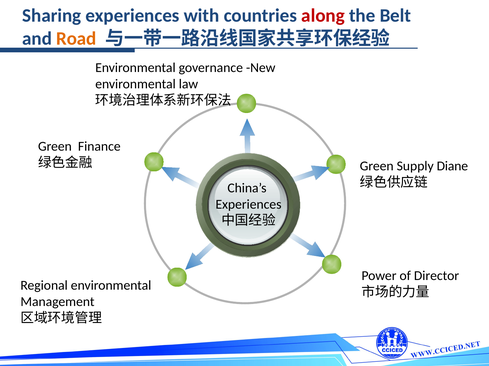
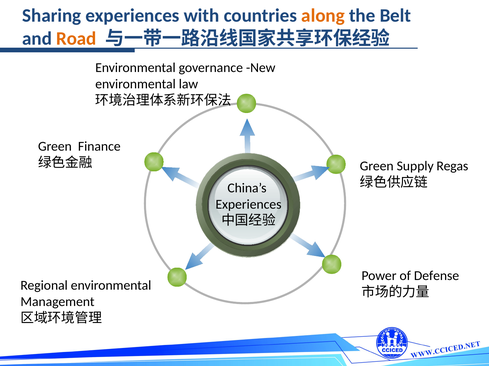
along colour: red -> orange
Diane: Diane -> Regas
Director: Director -> Defense
